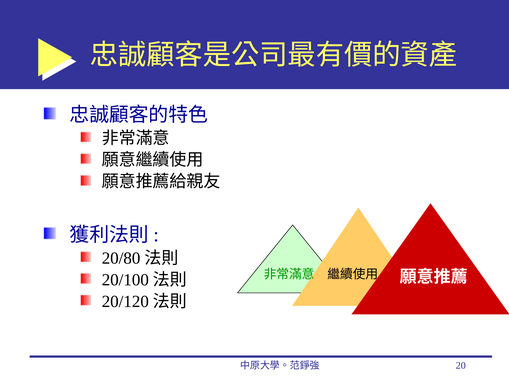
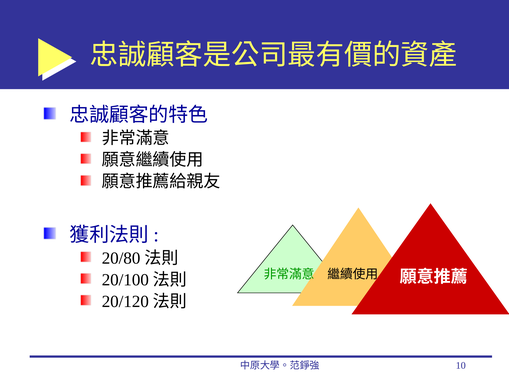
20: 20 -> 10
